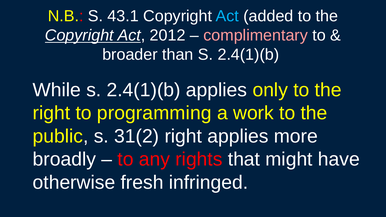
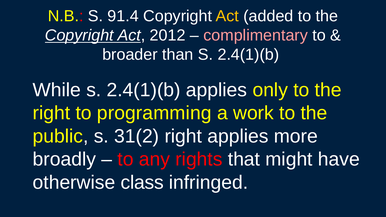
43.1: 43.1 -> 91.4
Act at (227, 16) colour: light blue -> yellow
fresh: fresh -> class
